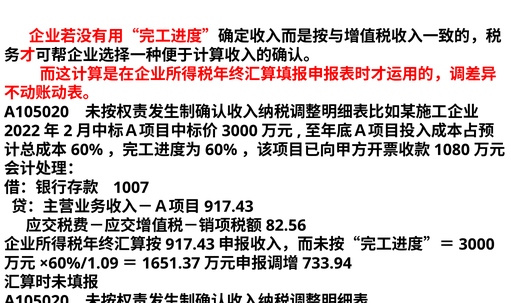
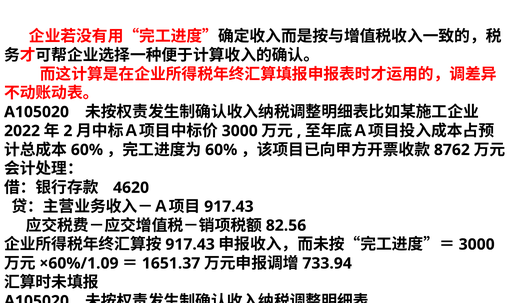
1080: 1080 -> 8762
1007: 1007 -> 4620
